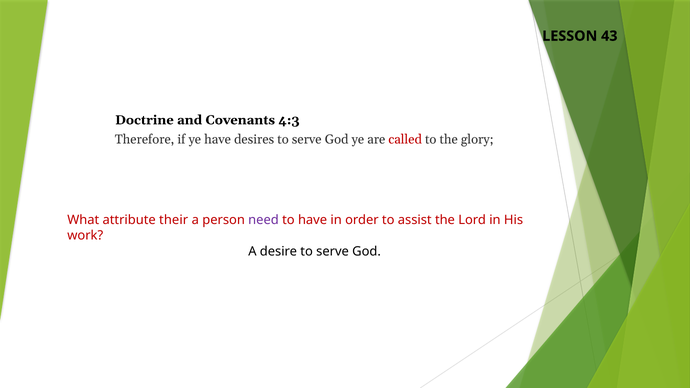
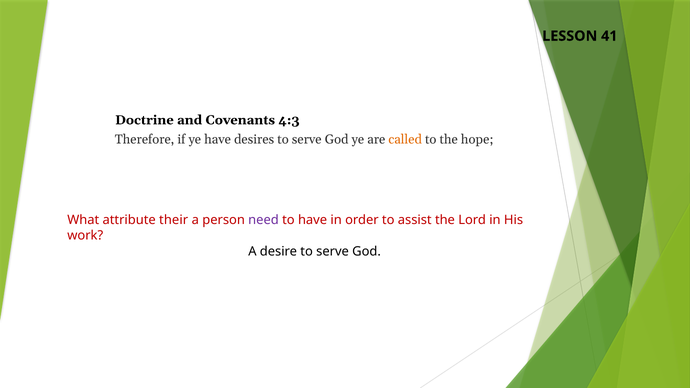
43: 43 -> 41
called colour: red -> orange
glory: glory -> hope
